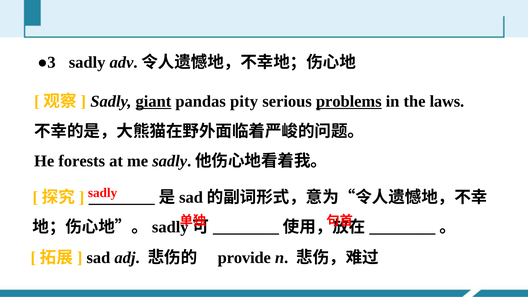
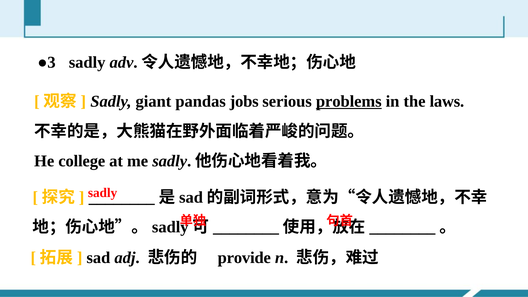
giant underline: present -> none
pity: pity -> jobs
forests: forests -> college
